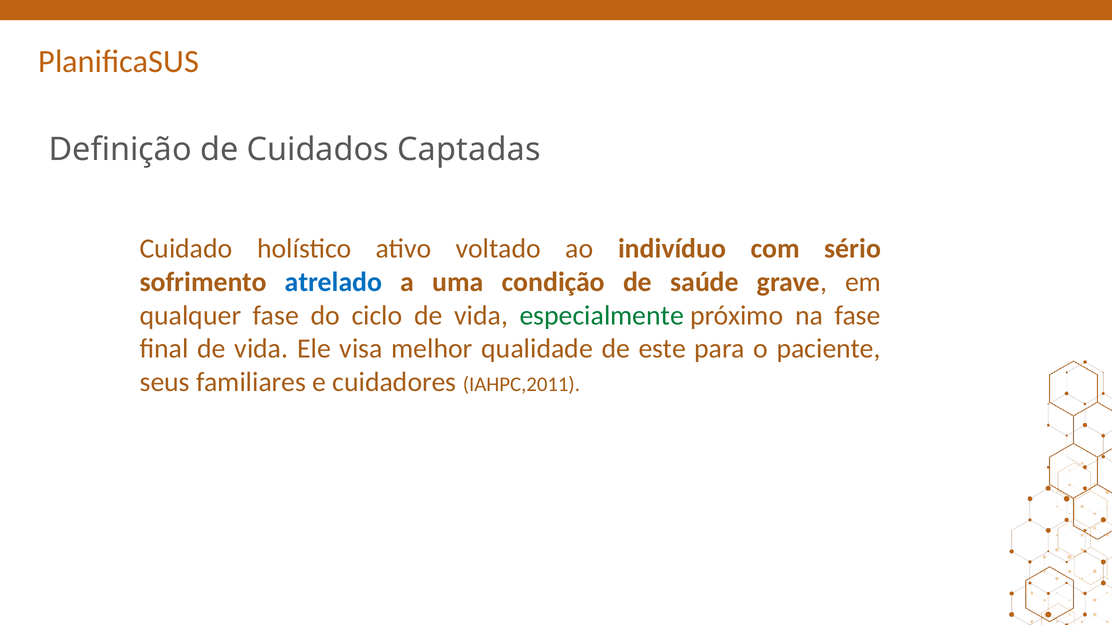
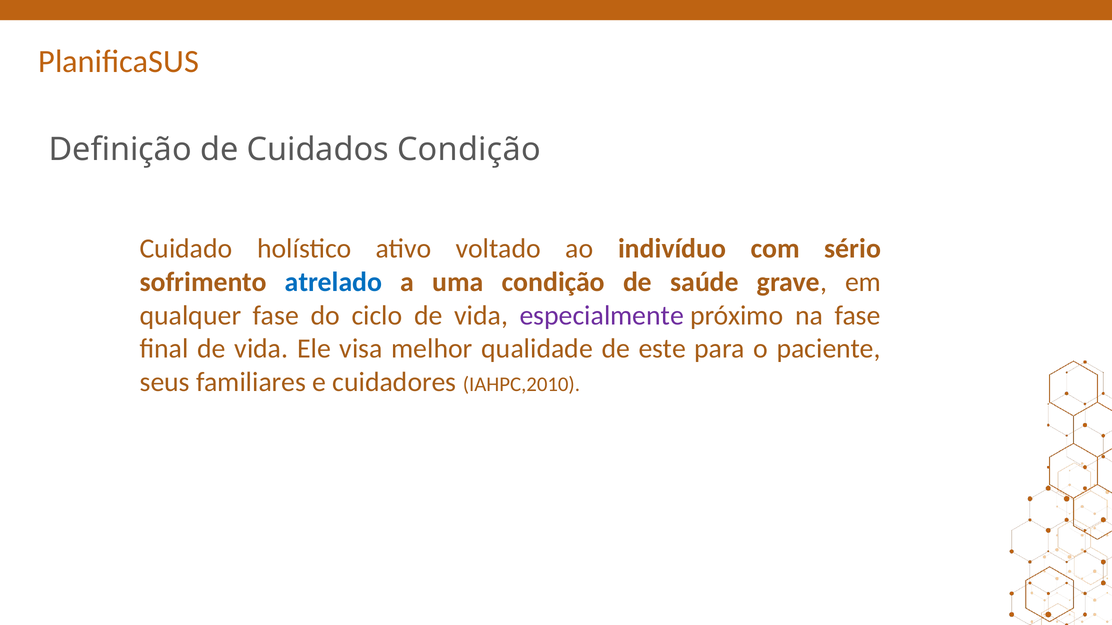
Cuidados Captadas: Captadas -> Condição
especialmente colour: green -> purple
IAHPC,2011: IAHPC,2011 -> IAHPC,2010
